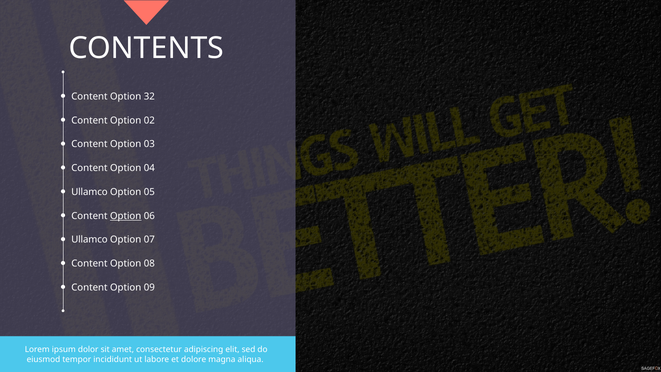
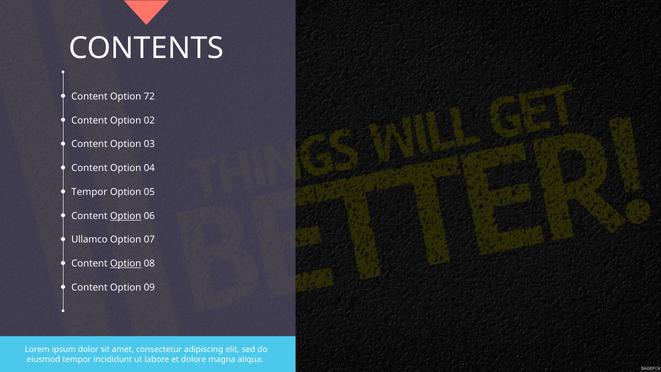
32: 32 -> 72
Ullamco at (89, 192): Ullamco -> Tempor
Option at (126, 264) underline: none -> present
